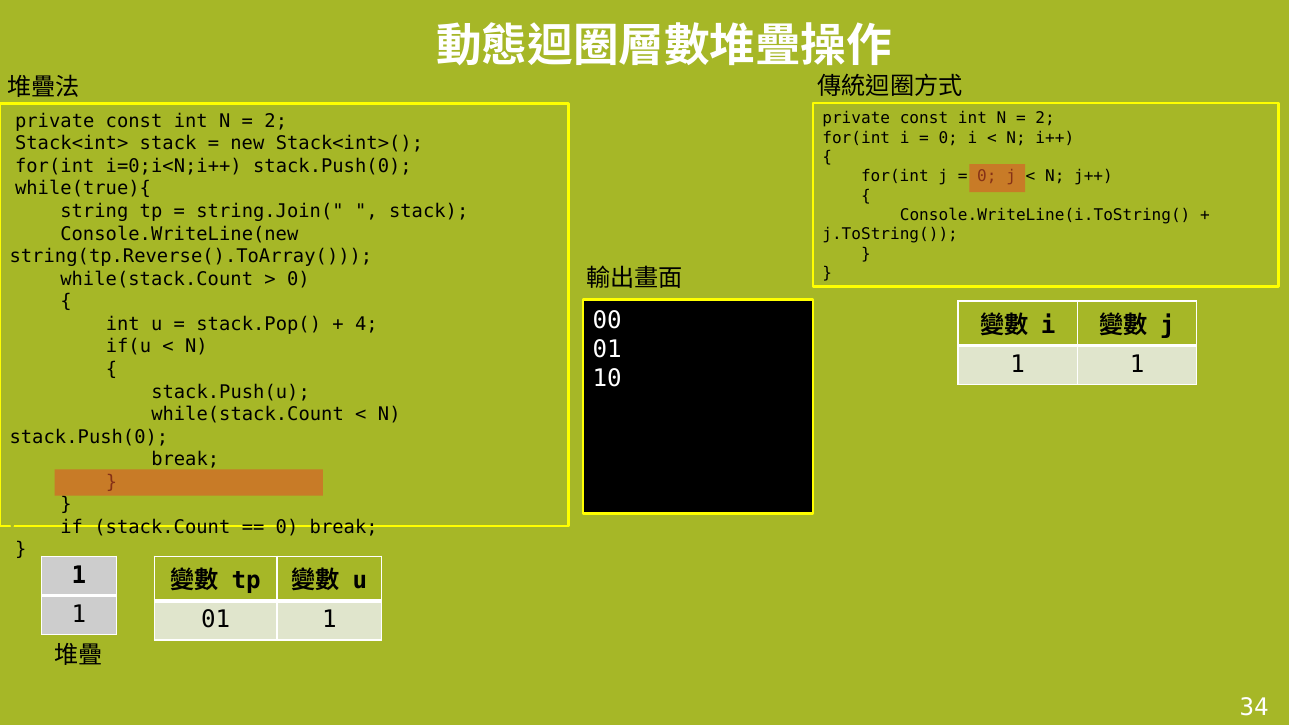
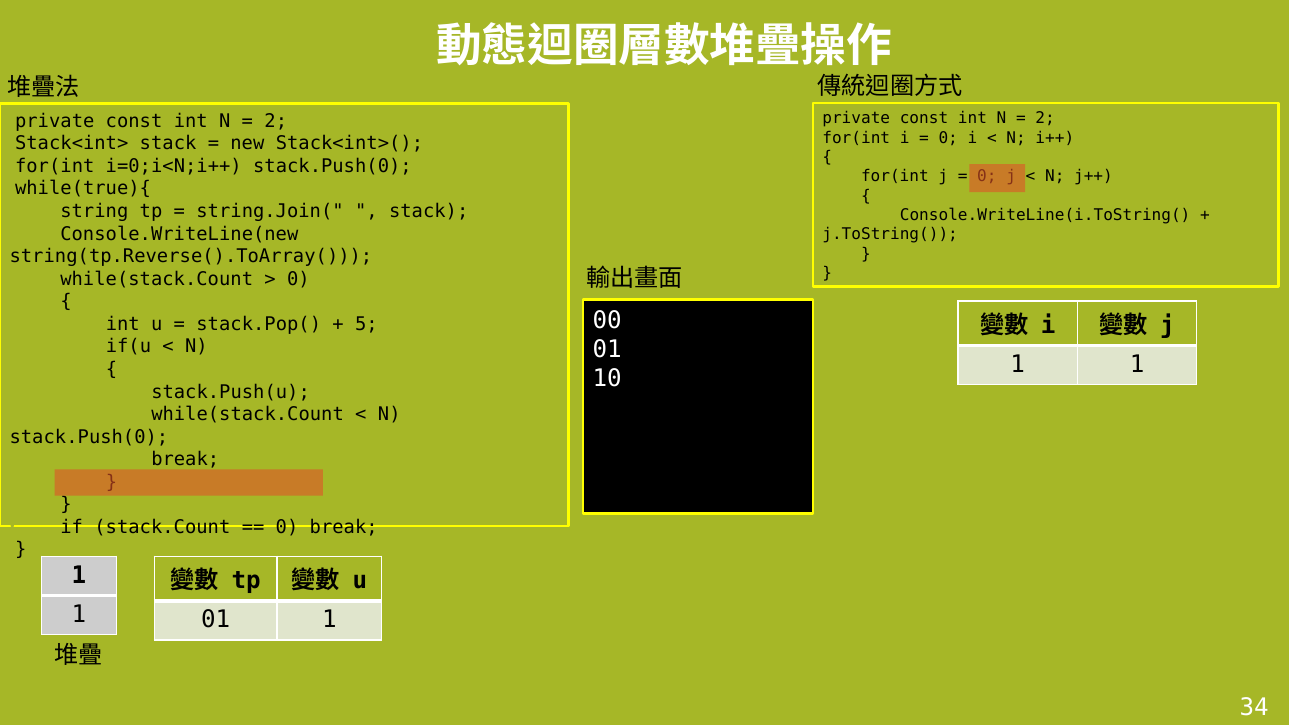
4: 4 -> 5
